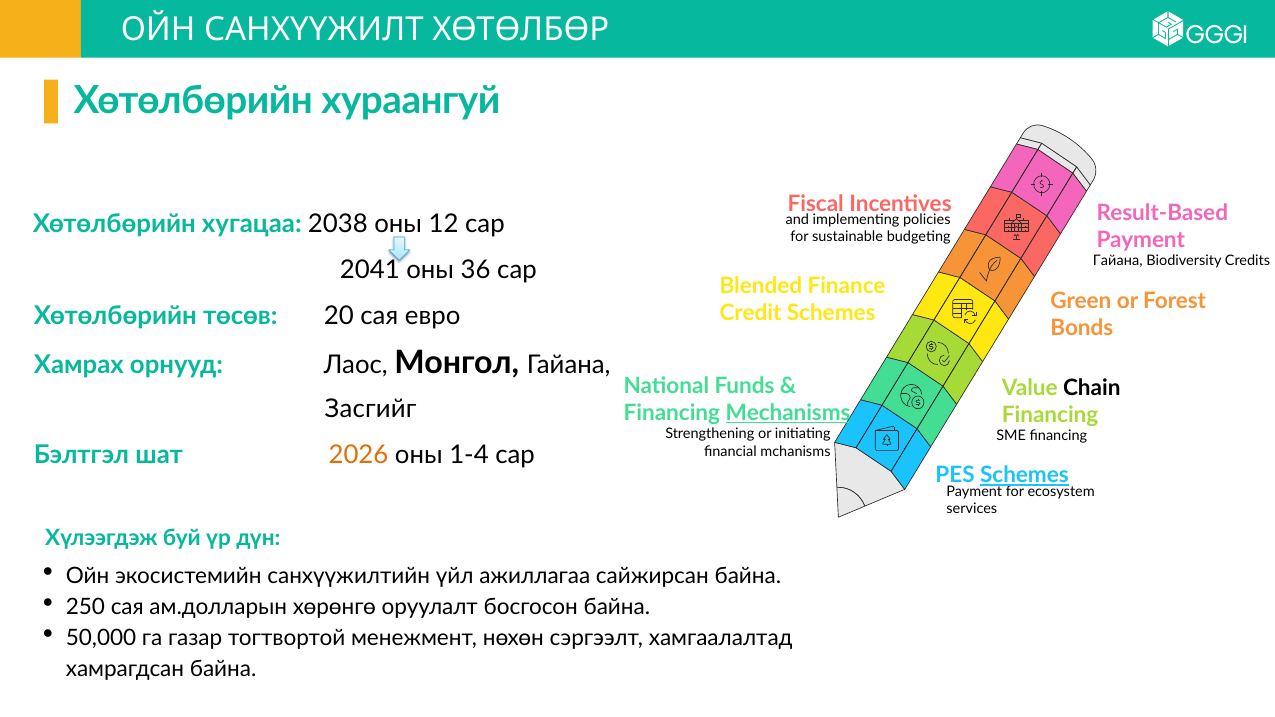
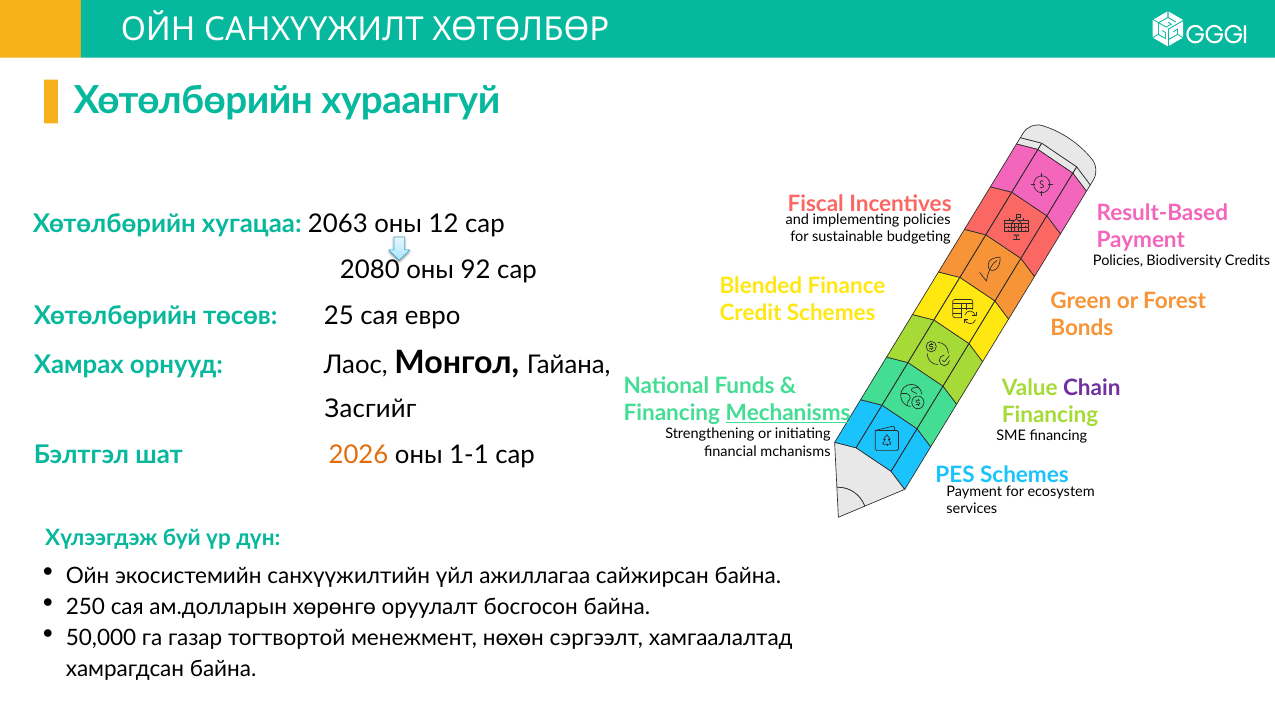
2038: 2038 -> 2063
Гайана at (1118, 261): Гайана -> Policies
2041: 2041 -> 2080
36: 36 -> 92
20: 20 -> 25
Chain colour: black -> purple
1-4: 1-4 -> 1-1
Schemes at (1024, 476) underline: present -> none
